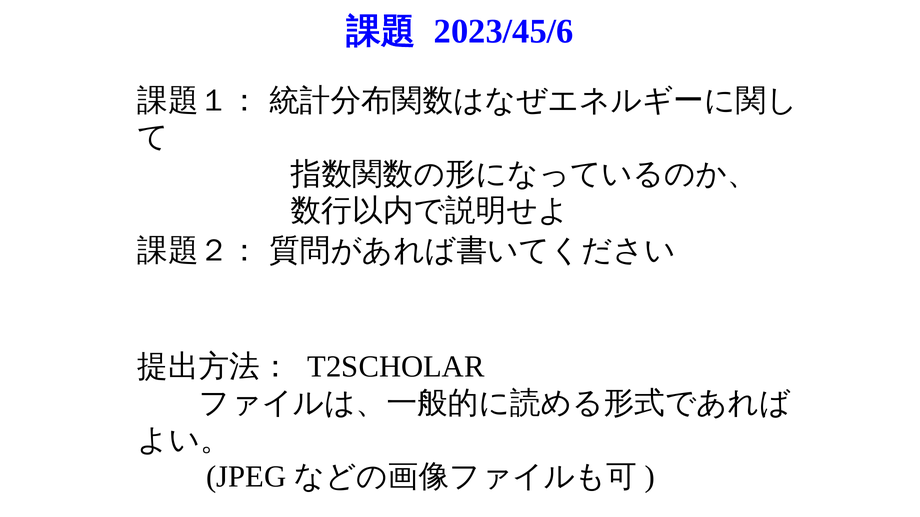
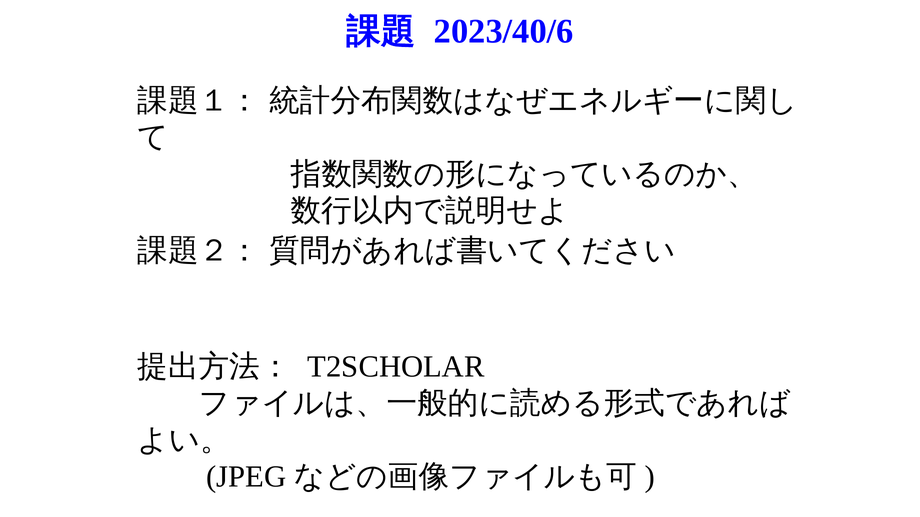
2023/45/6: 2023/45/6 -> 2023/40/6
